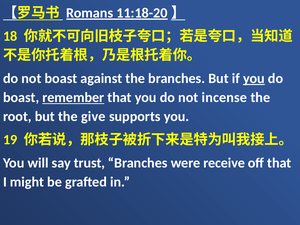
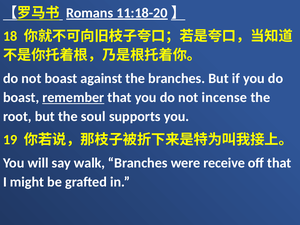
you at (254, 78) underline: present -> none
give: give -> soul
trust: trust -> walk
